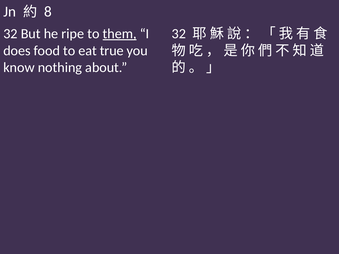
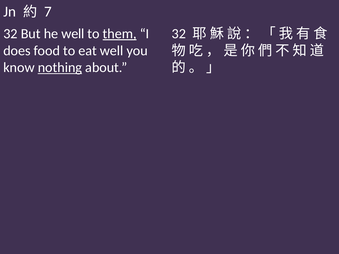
8: 8 -> 7
he ripe: ripe -> well
eat true: true -> well
nothing underline: none -> present
